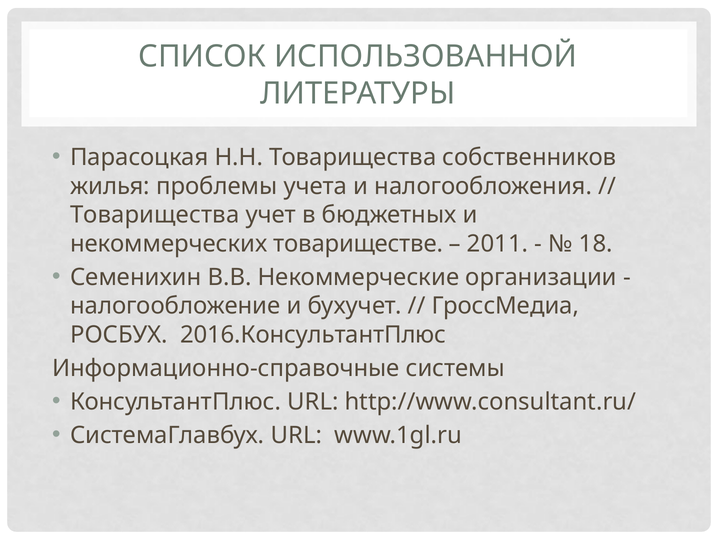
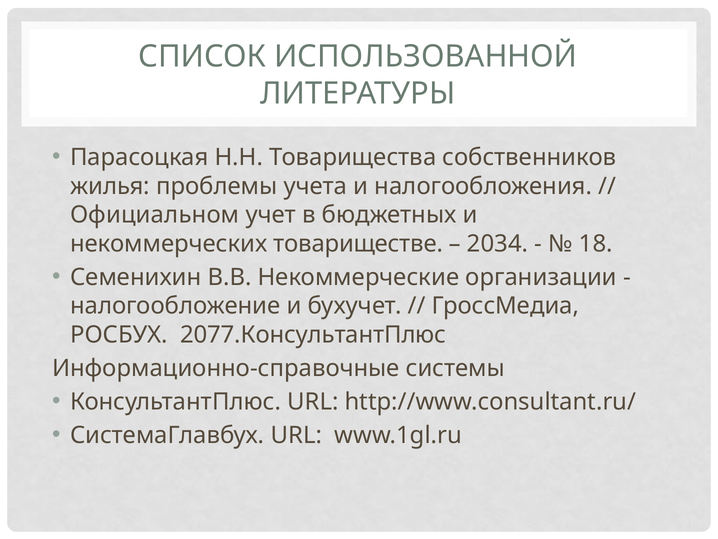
Товарищества at (155, 215): Товарищества -> Официальном
2011: 2011 -> 2034
2016.КонсультантПлюс: 2016.КонсультантПлюс -> 2077.КонсультантПлюс
